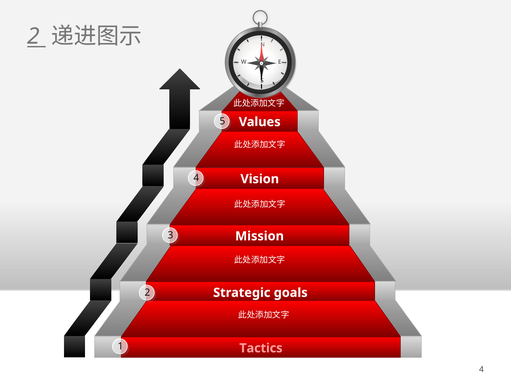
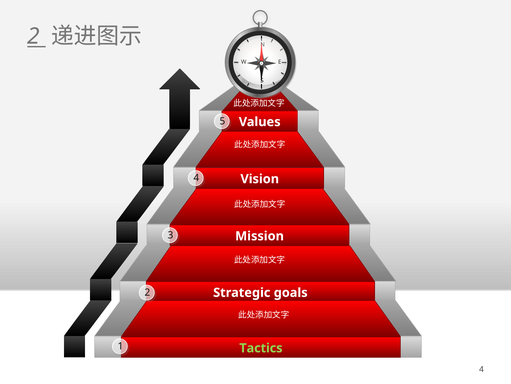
Tactics colour: pink -> light green
